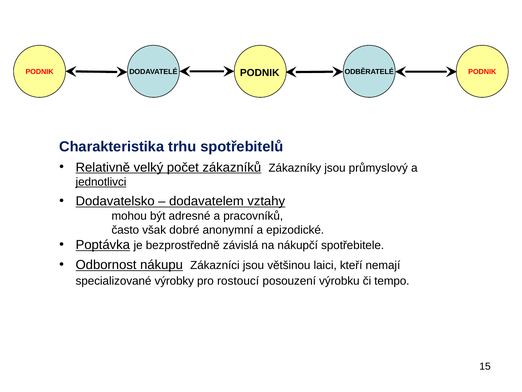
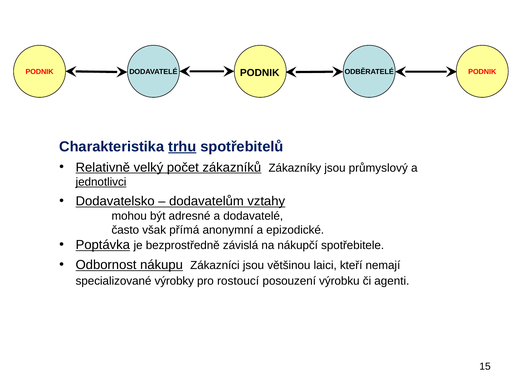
trhu underline: none -> present
dodavatelem: dodavatelem -> dodavatelům
a pracovníků: pracovníků -> dodavatelé
dobré: dobré -> přímá
tempo: tempo -> agenti
